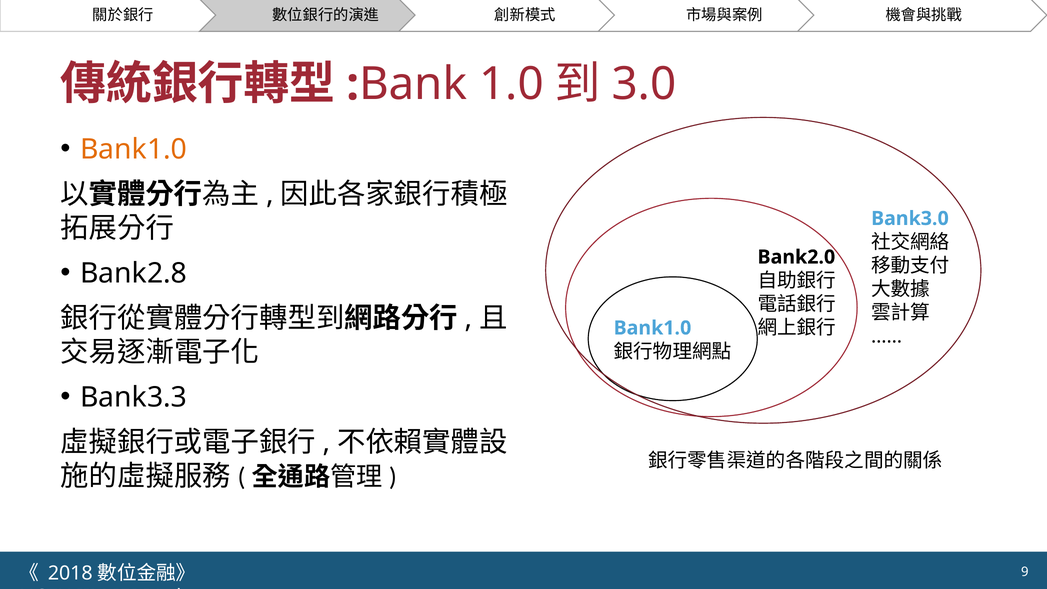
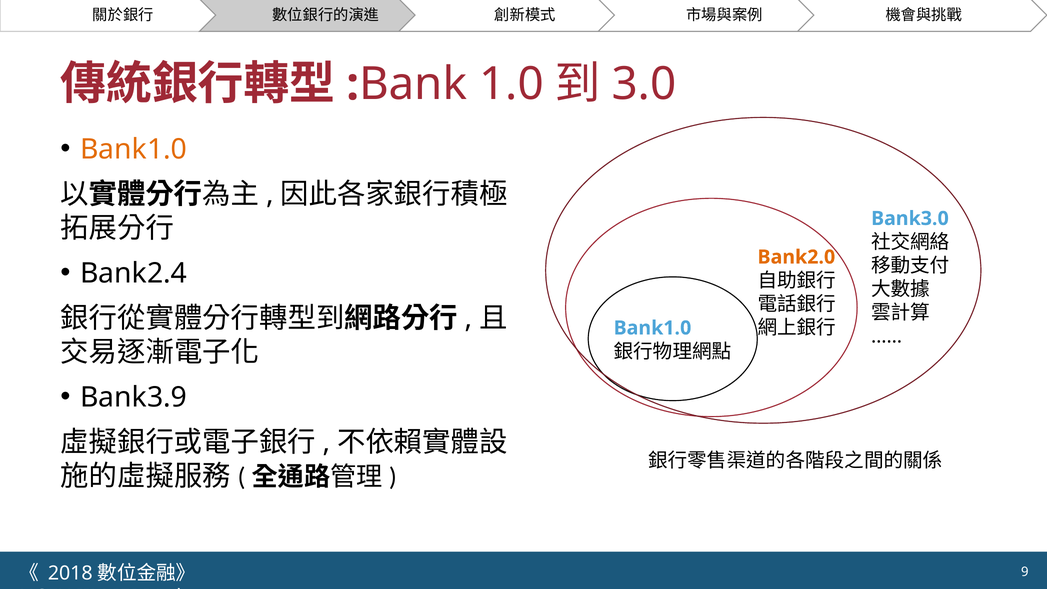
Bank2.0 colour: black -> orange
Bank2.8: Bank2.8 -> Bank2.4
Bank3.3: Bank3.3 -> Bank3.9
